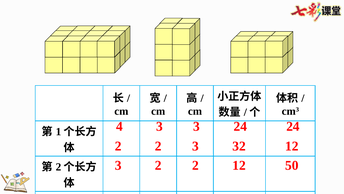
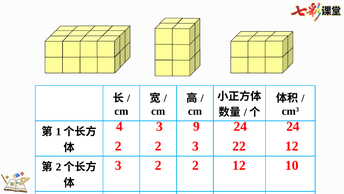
3 3: 3 -> 9
32: 32 -> 22
50: 50 -> 10
